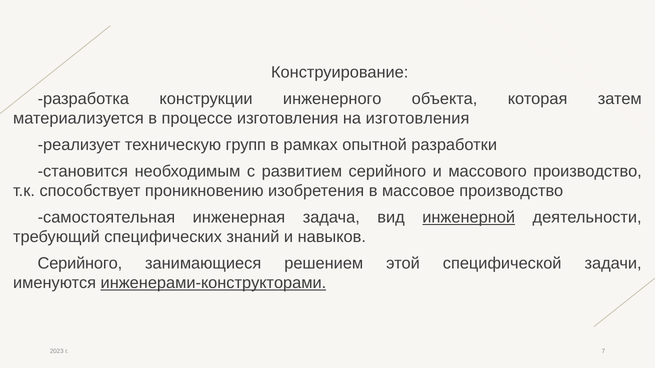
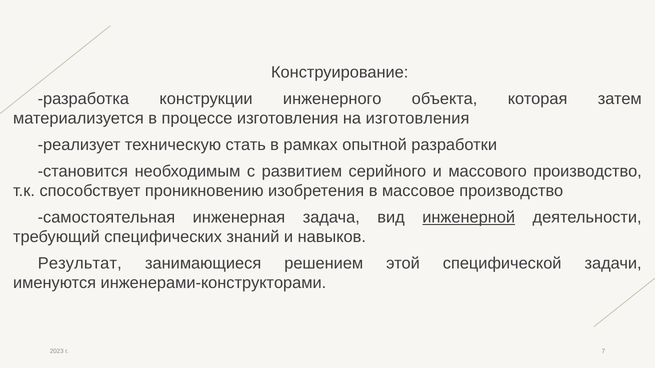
групп: групп -> стать
Серийного at (80, 264): Серийного -> Результат
инженерами-конструкторами underline: present -> none
